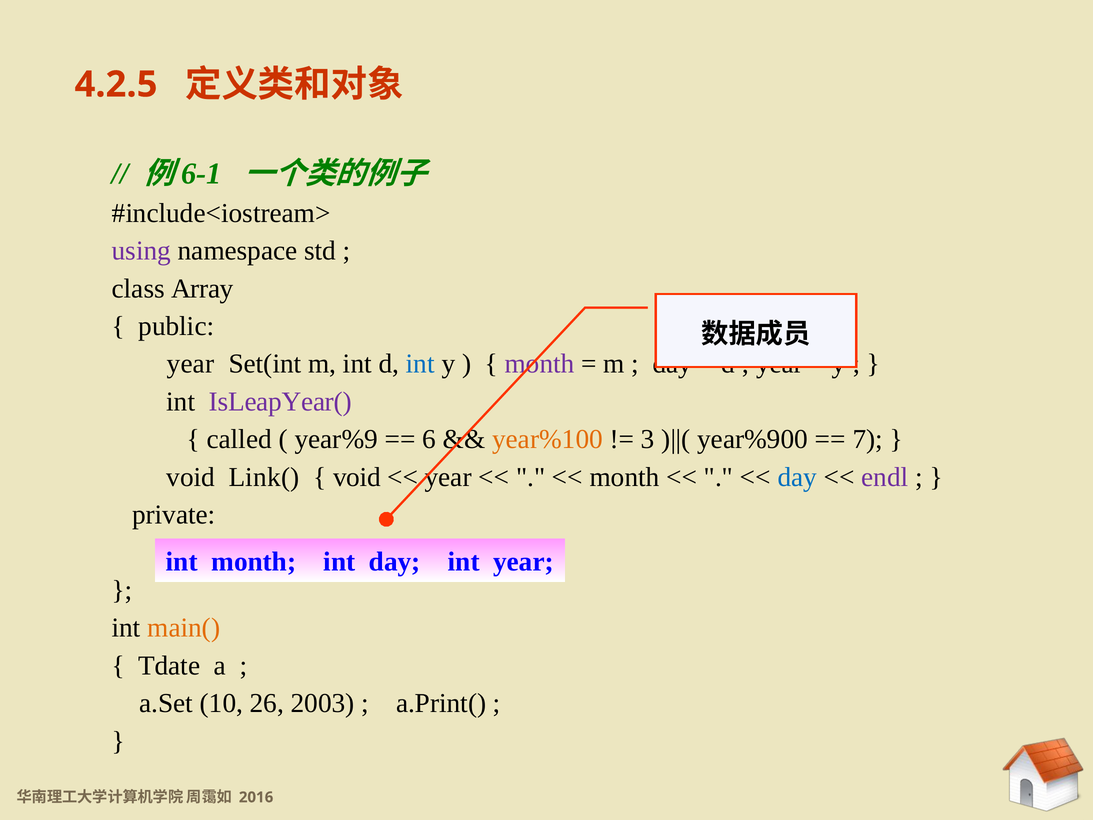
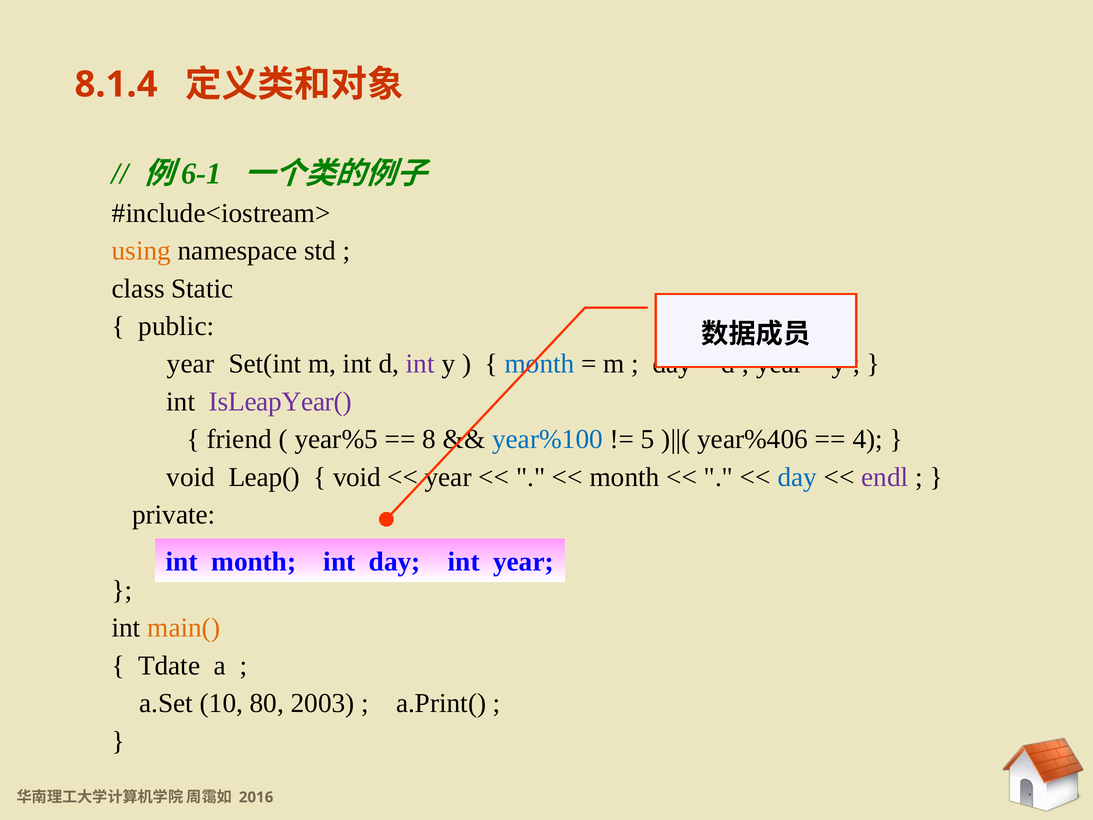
4.2.5: 4.2.5 -> 8.1.4
using colour: purple -> orange
Array: Array -> Static
int at (420, 364) colour: blue -> purple
month at (540, 364) colour: purple -> blue
called: called -> friend
year%9: year%9 -> year%5
6: 6 -> 8
year%100 colour: orange -> blue
3: 3 -> 5
year%900: year%900 -> year%406
7: 7 -> 4
Link(: Link( -> Leap(
26: 26 -> 80
